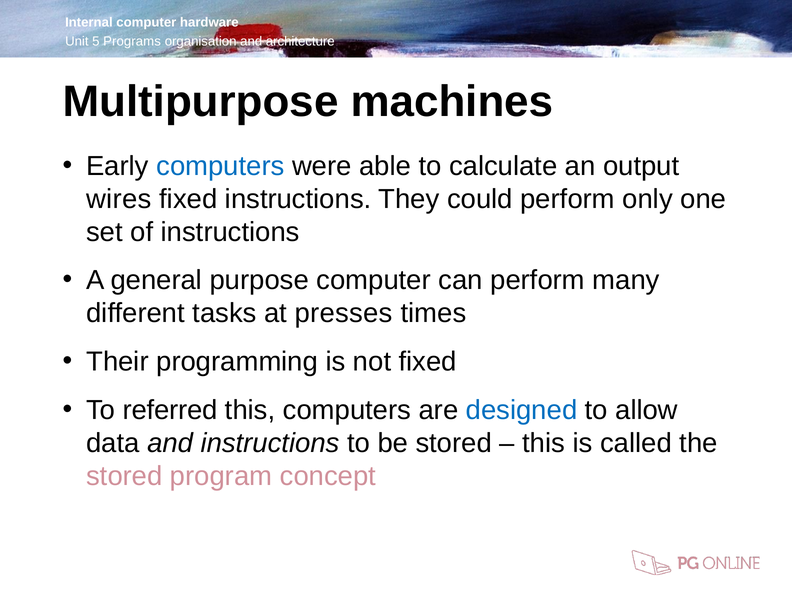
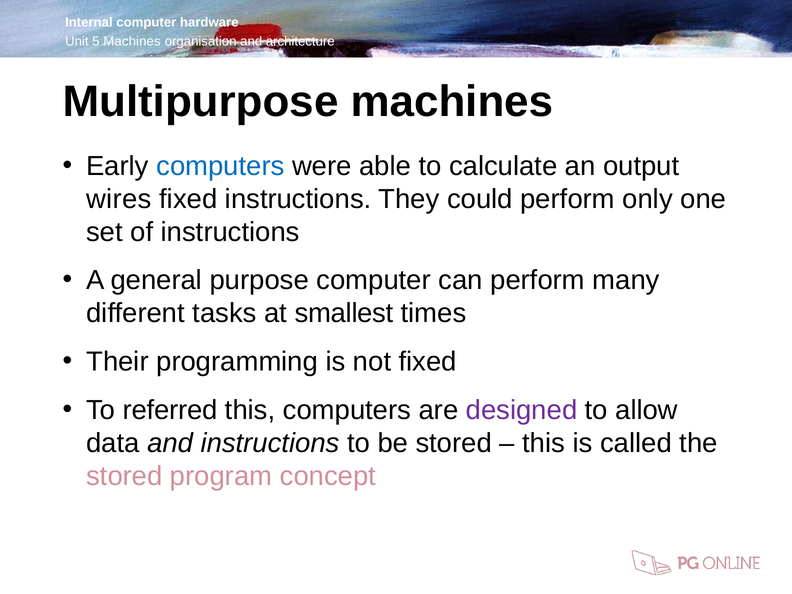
Programs at (132, 41): Programs -> Machines
presses: presses -> smallest
designed colour: blue -> purple
